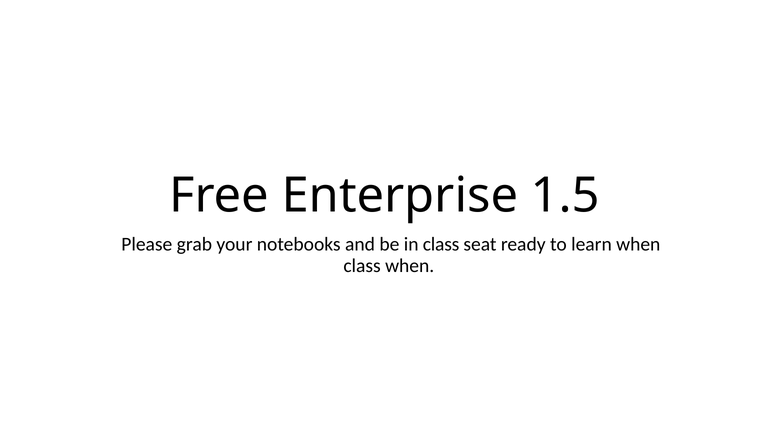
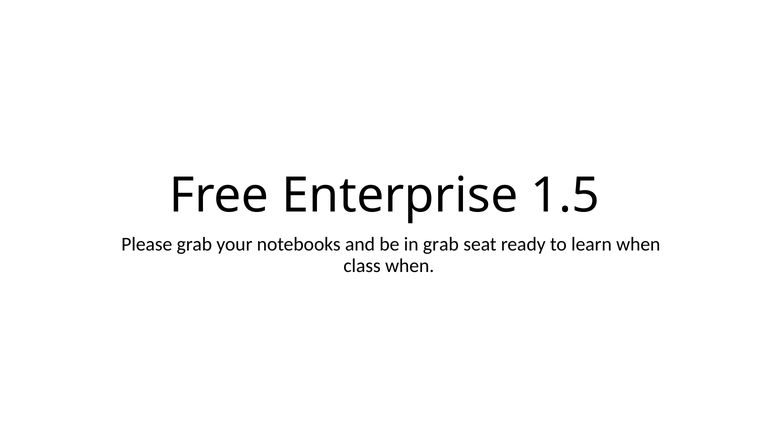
in class: class -> grab
